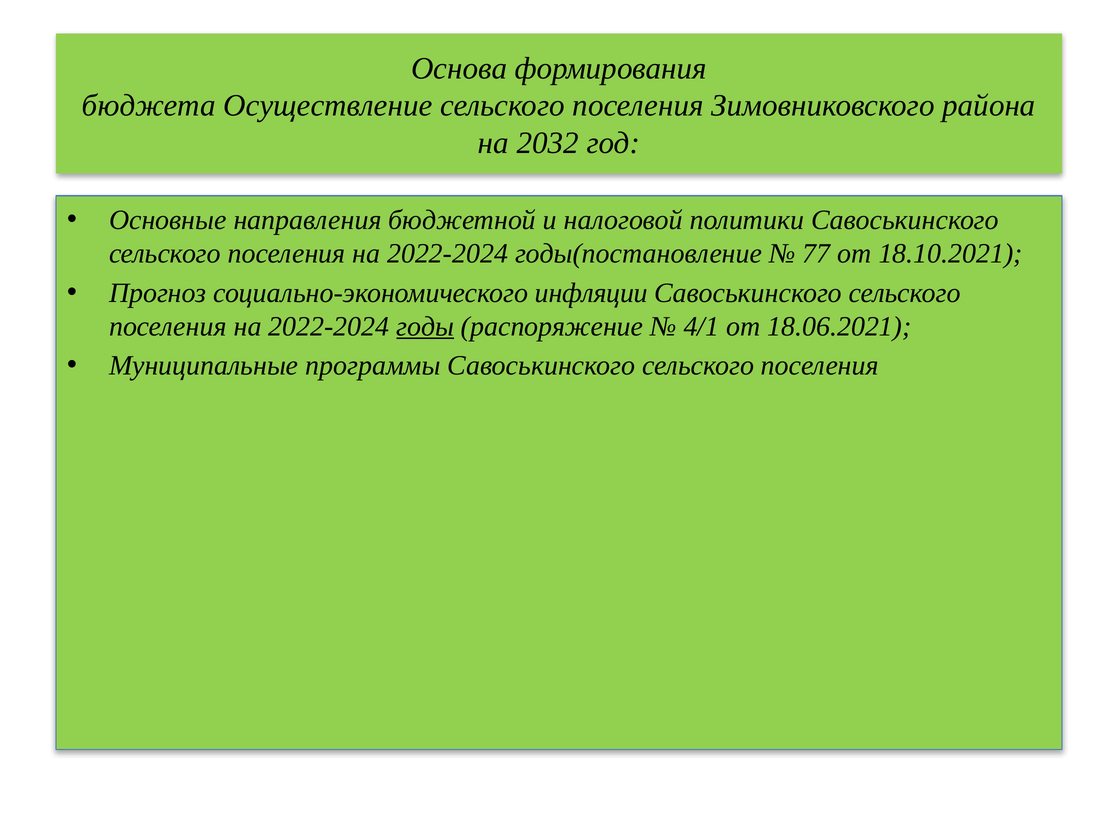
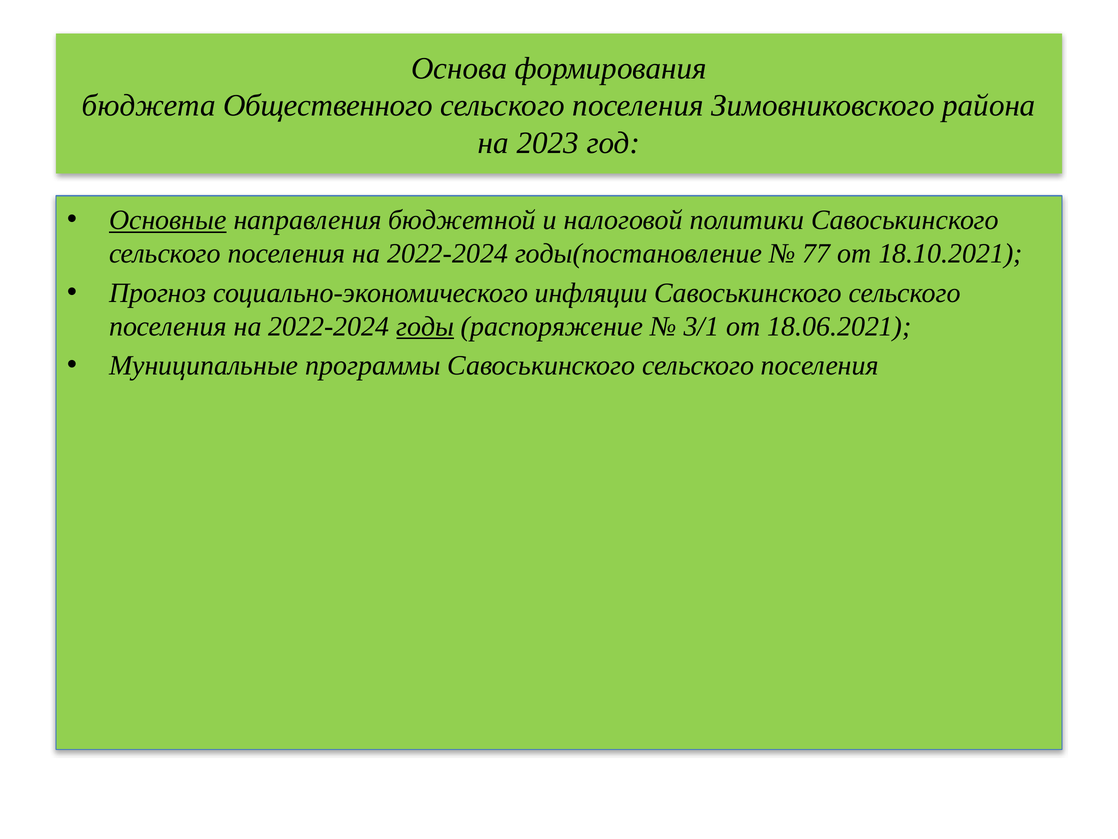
Осуществление: Осуществление -> Общественного
2032: 2032 -> 2023
Основные underline: none -> present
4/1: 4/1 -> 3/1
